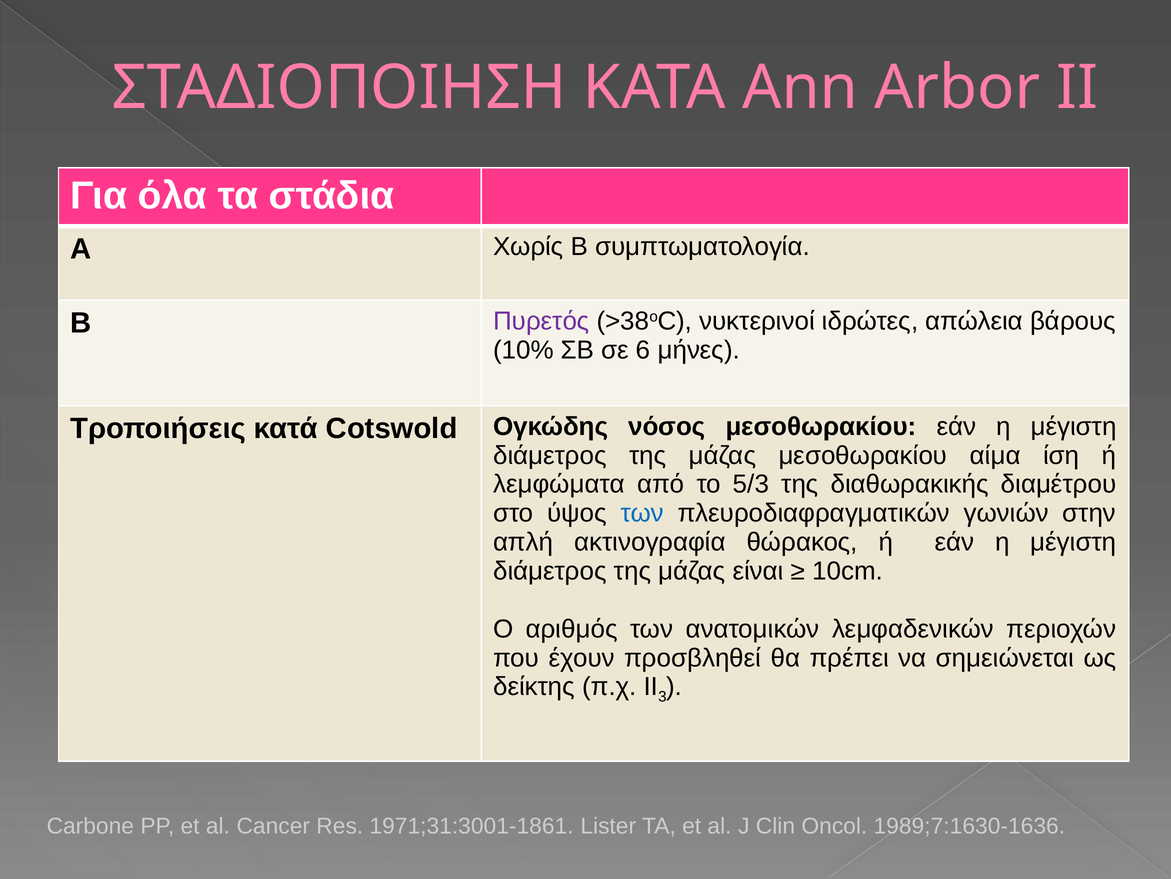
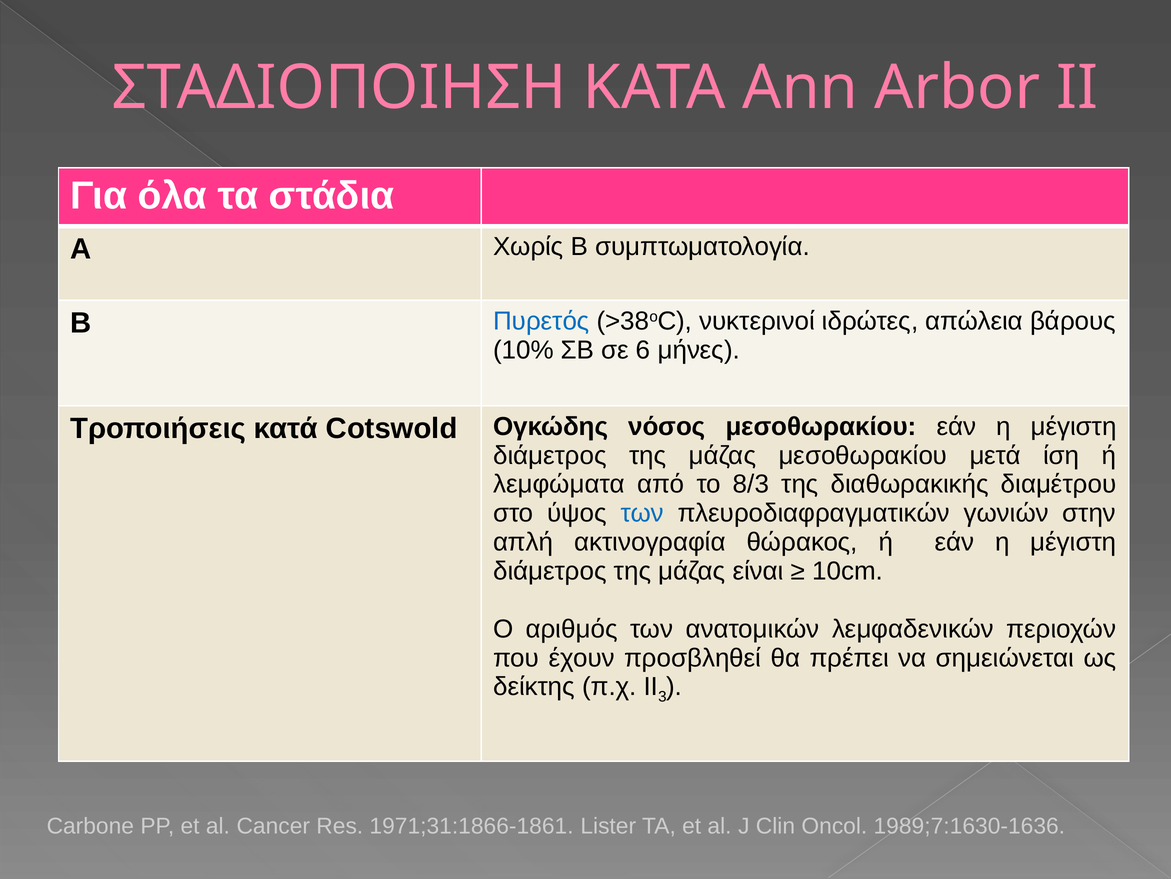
Πυρετός colour: purple -> blue
αίμα: αίμα -> μετά
5/3: 5/3 -> 8/3
1971;31:3001-1861: 1971;31:3001-1861 -> 1971;31:1866-1861
